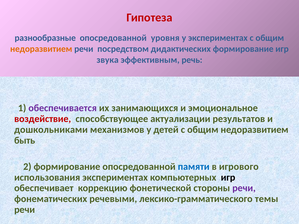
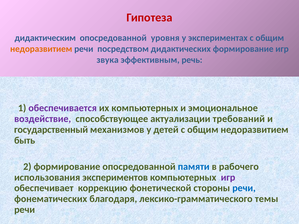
разнообразные: разнообразные -> дидактическим
их занимающихся: занимающихся -> компьютерных
воздействие colour: red -> purple
результатов: результатов -> требований
дошкольниками: дошкольниками -> государственный
игрового: игрового -> рабочего
использования экспериментах: экспериментах -> экспериментов
игр at (228, 178) colour: black -> purple
речи at (244, 188) colour: purple -> blue
речевыми: речевыми -> благодаря
